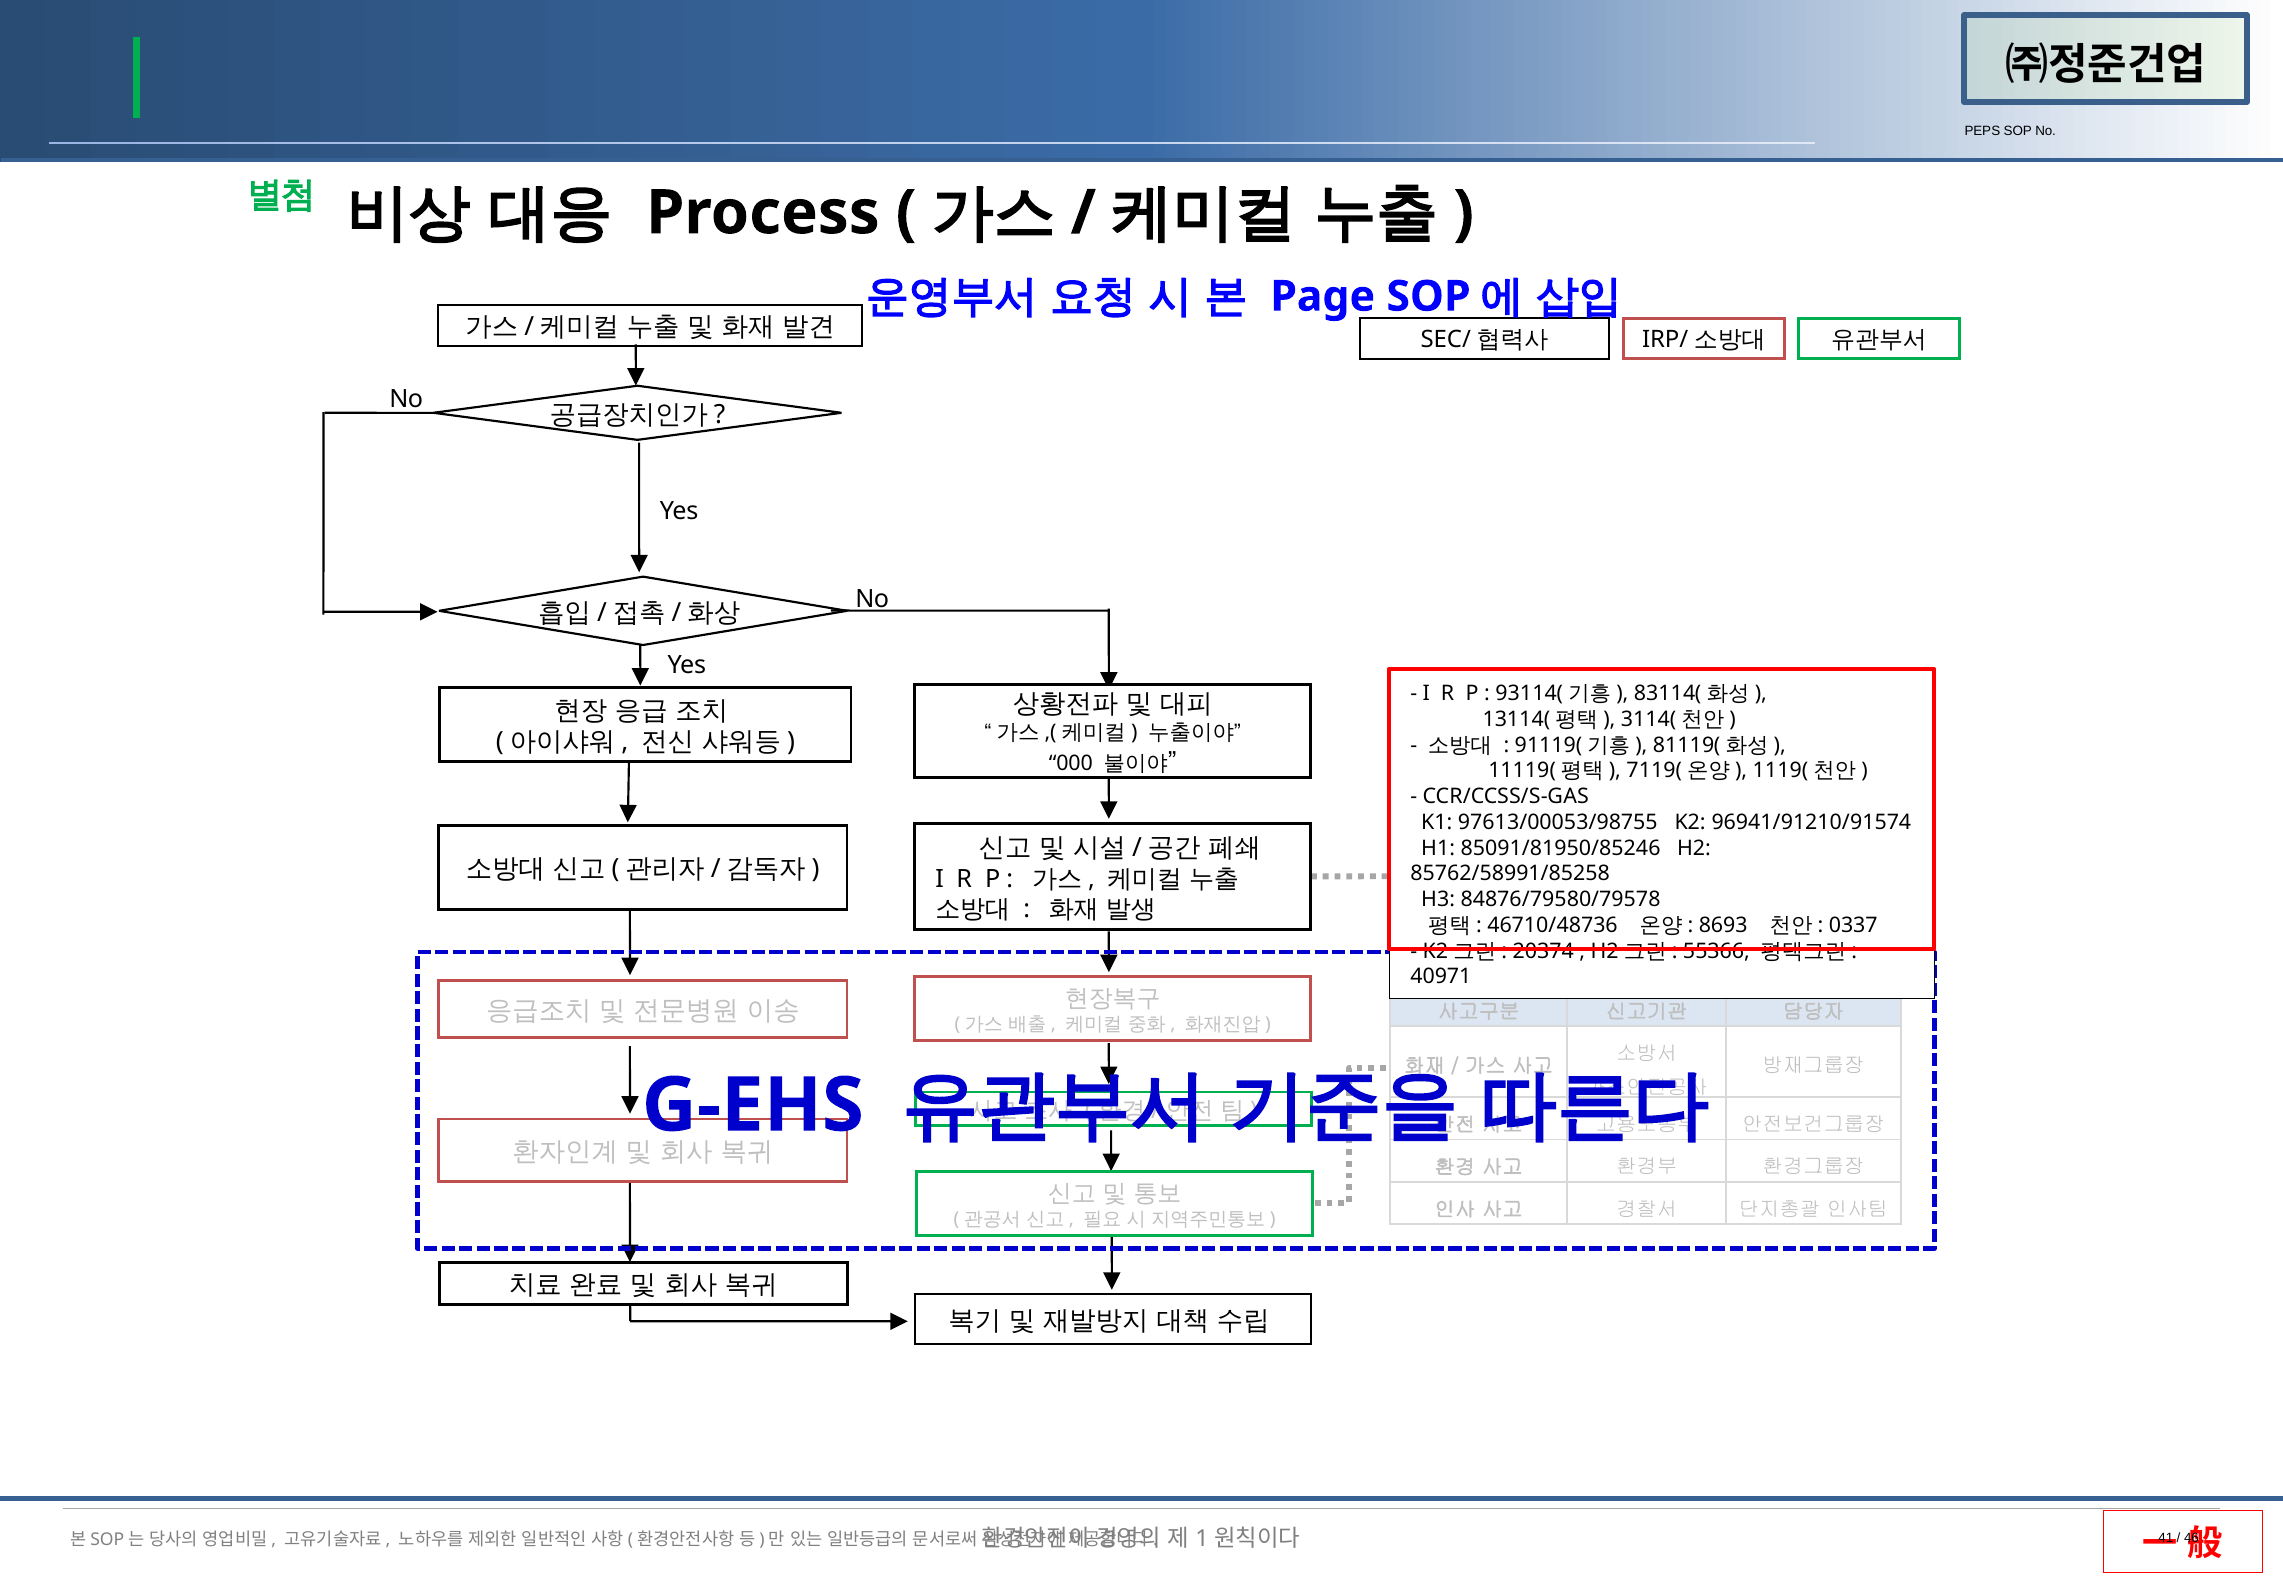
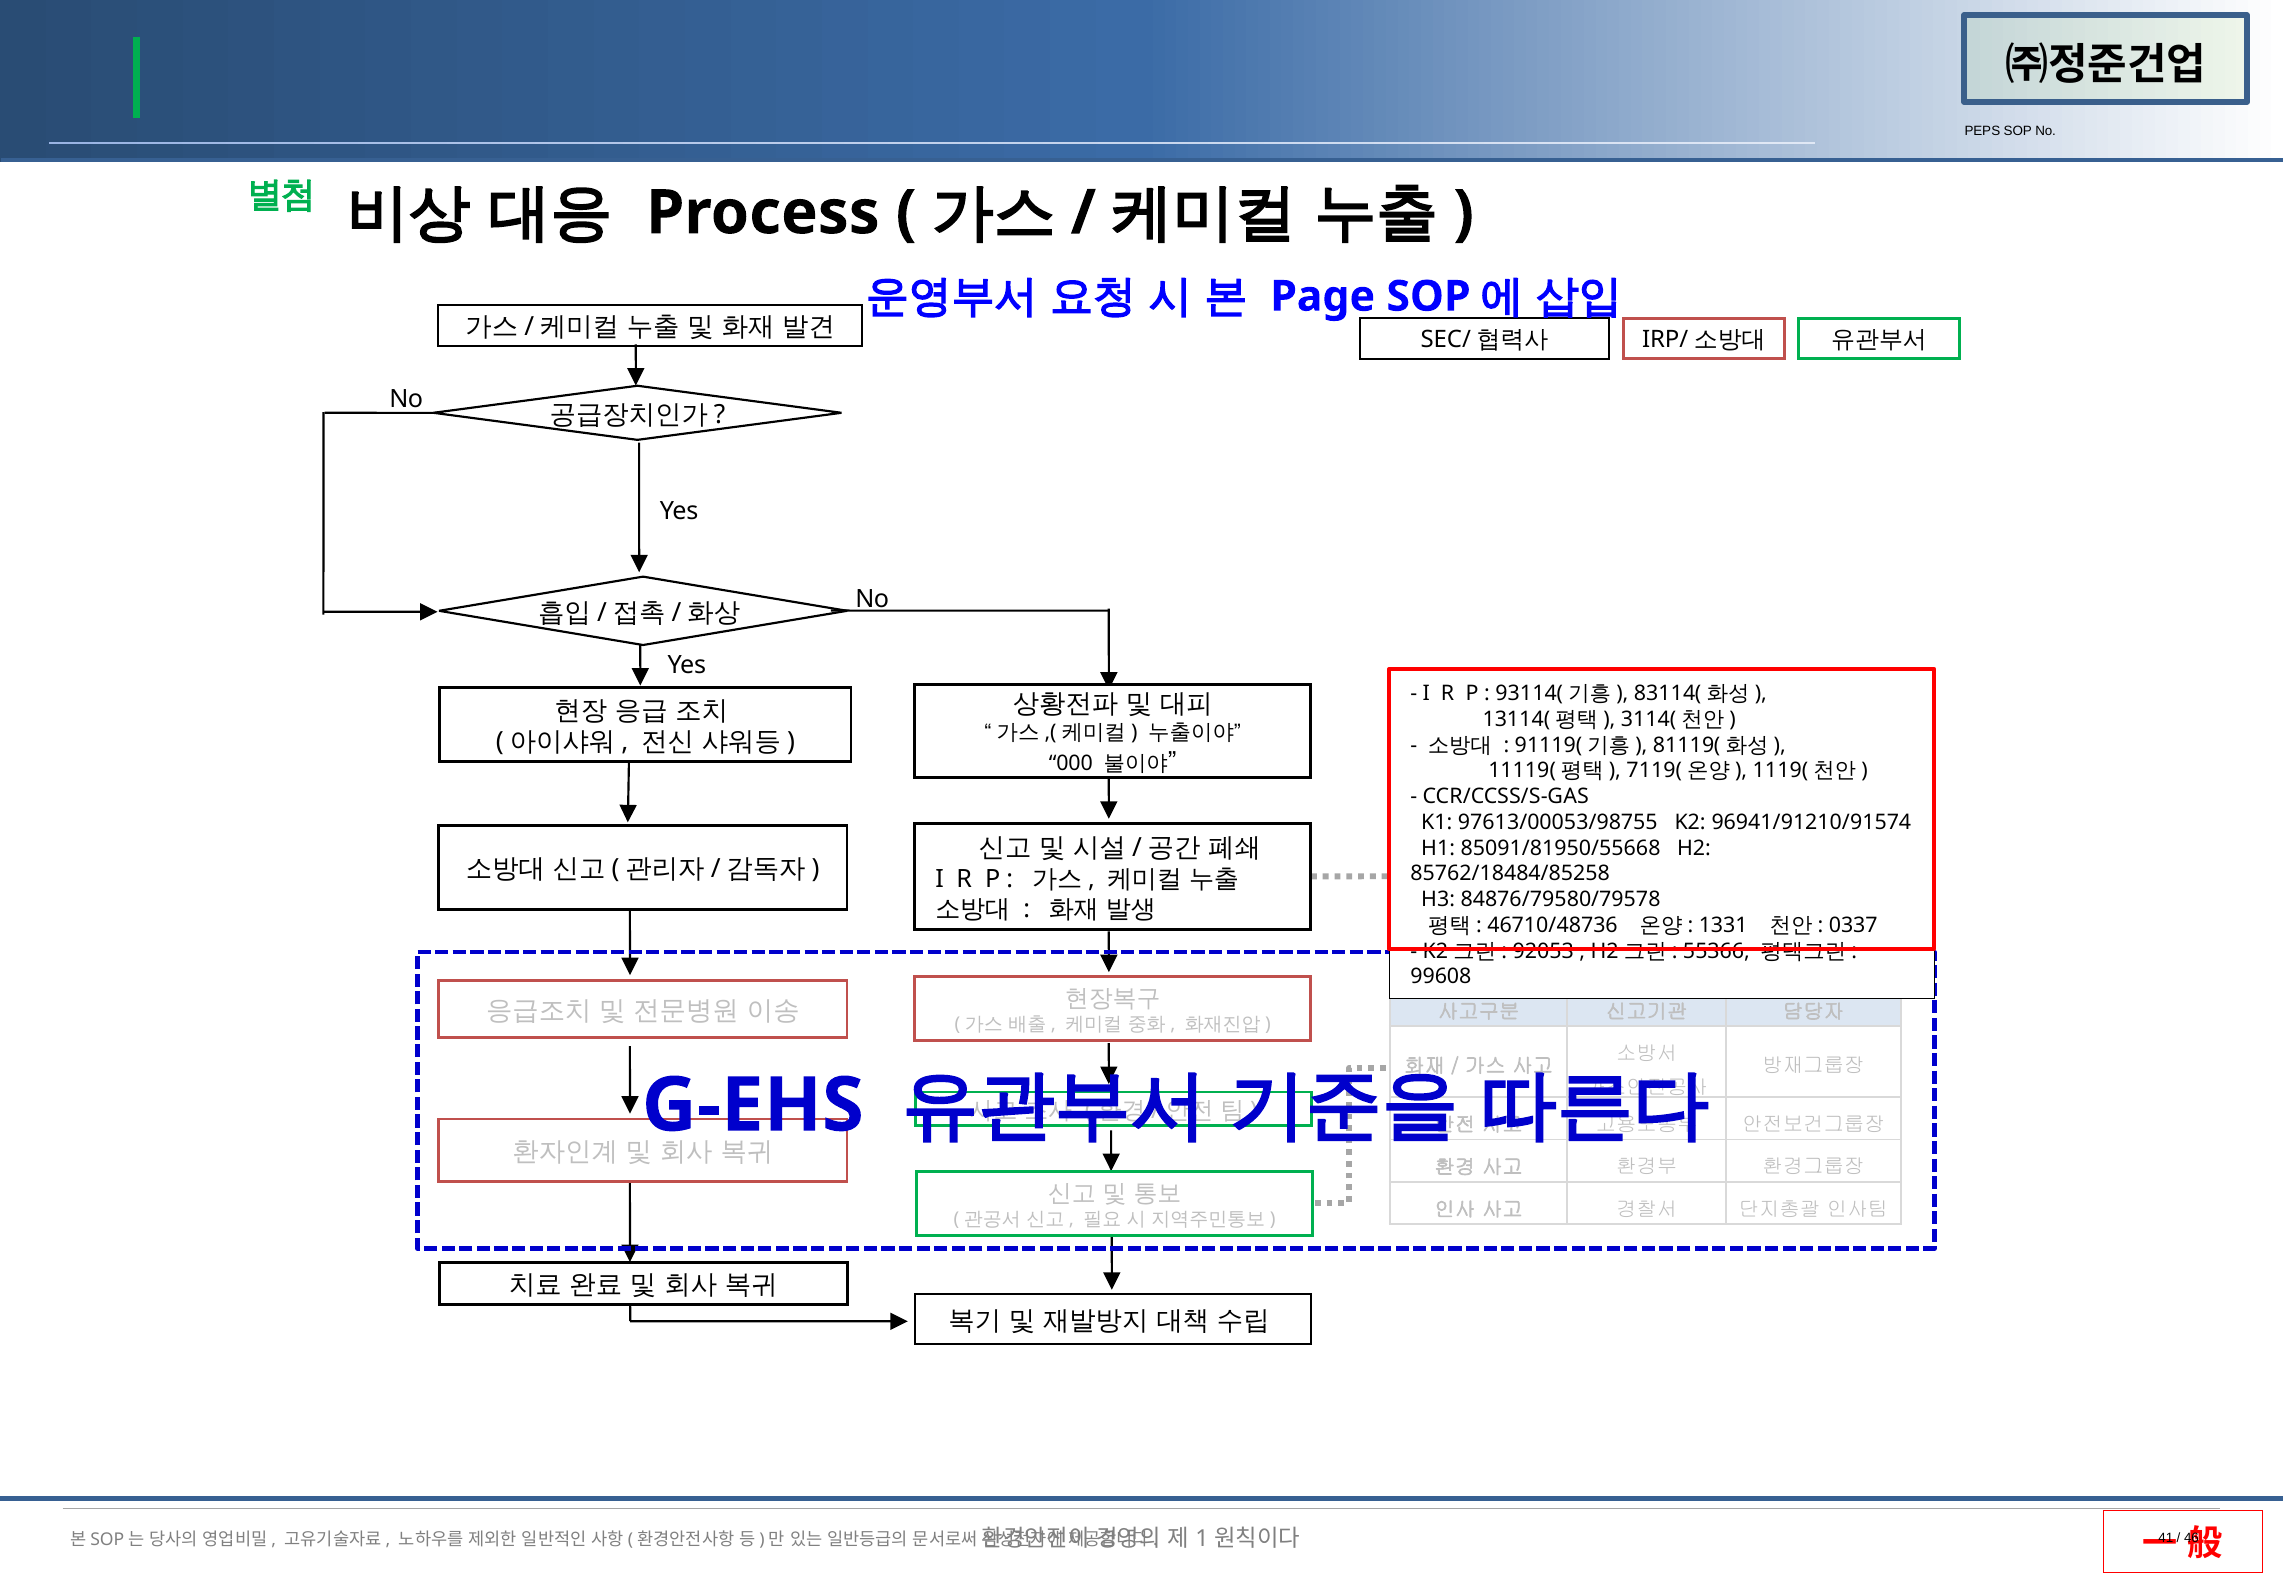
85091/81950/85246: 85091/81950/85246 -> 85091/81950/55668
85762/58991/85258: 85762/58991/85258 -> 85762/18484/85258
8693: 8693 -> 1331
20374: 20374 -> 92053
40971: 40971 -> 99608
